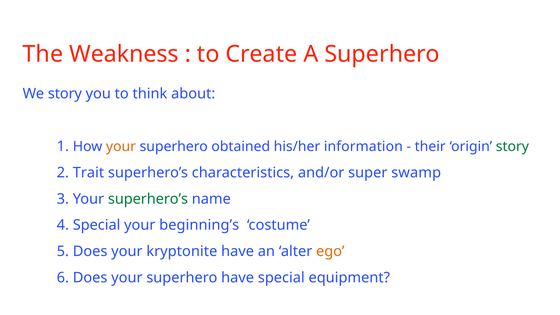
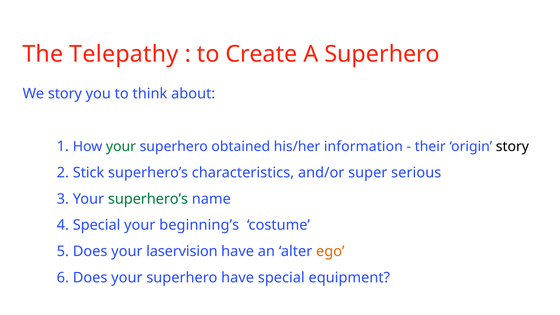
Weakness: Weakness -> Telepathy
your at (121, 147) colour: orange -> green
story at (512, 147) colour: green -> black
Trait: Trait -> Stick
swamp: swamp -> serious
kryptonite: kryptonite -> laservision
